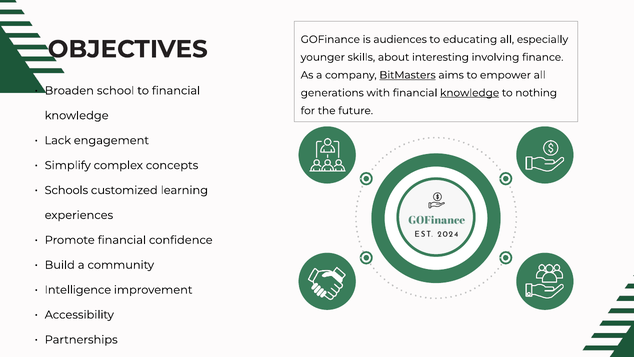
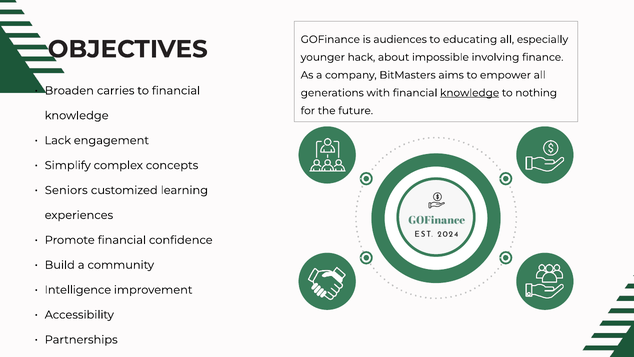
skills: skills -> hack
interesting: interesting -> impossible
BitMasters underline: present -> none
school: school -> carries
Schools: Schools -> Seniors
